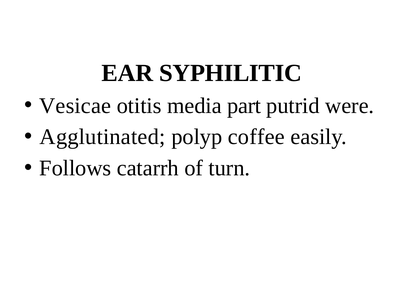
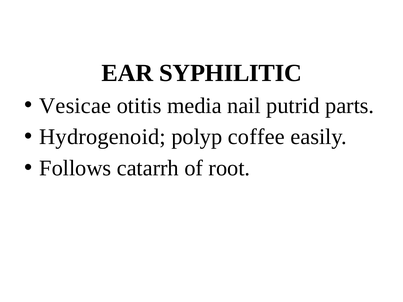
part: part -> nail
were: were -> parts
Agglutinated: Agglutinated -> Hydrogenoid
turn: turn -> root
